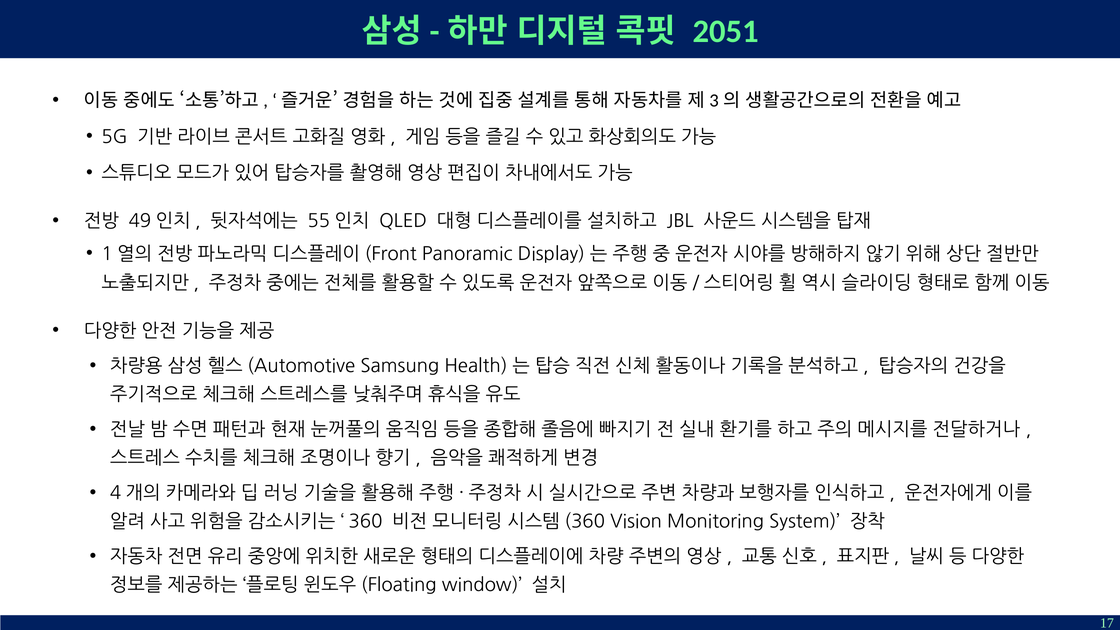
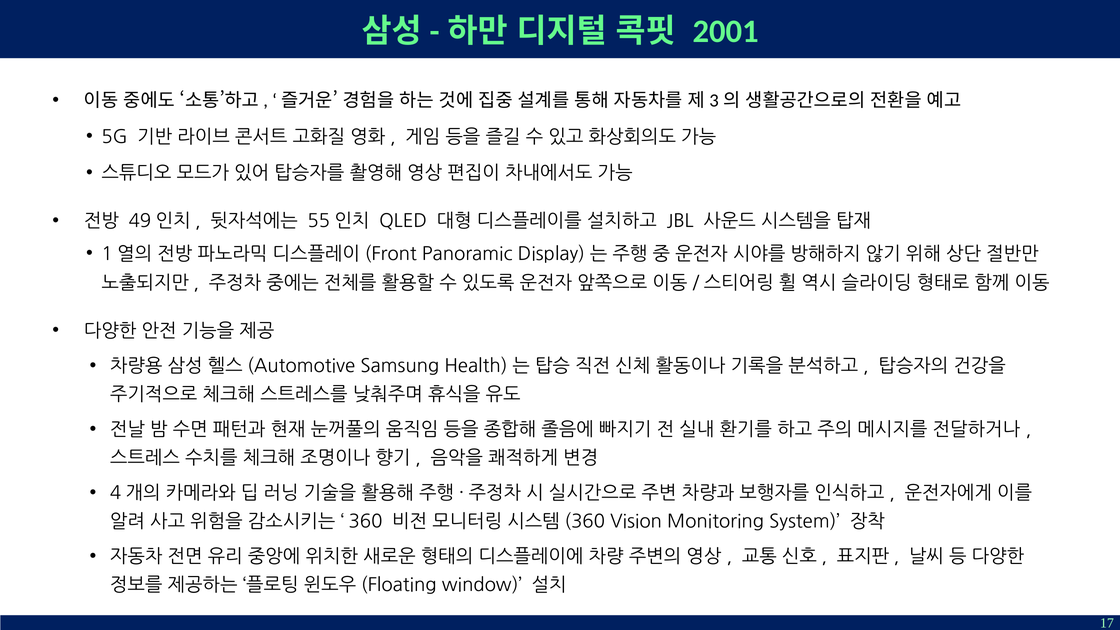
2051: 2051 -> 2001
